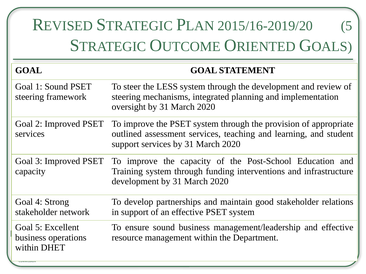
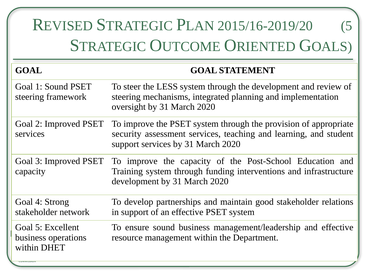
outlined: outlined -> security
